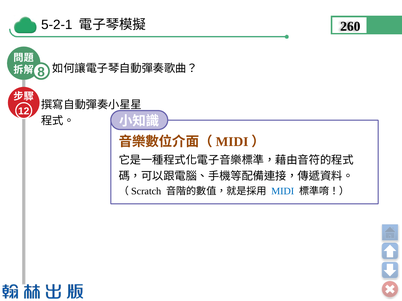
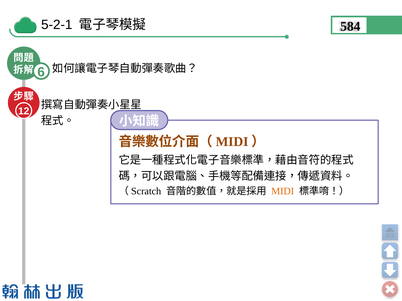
260: 260 -> 584
8: 8 -> 6
MIDI colour: blue -> orange
